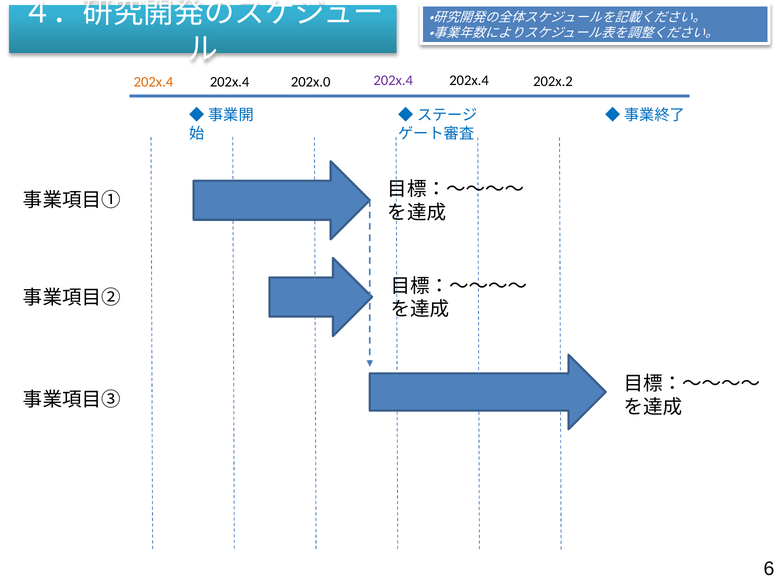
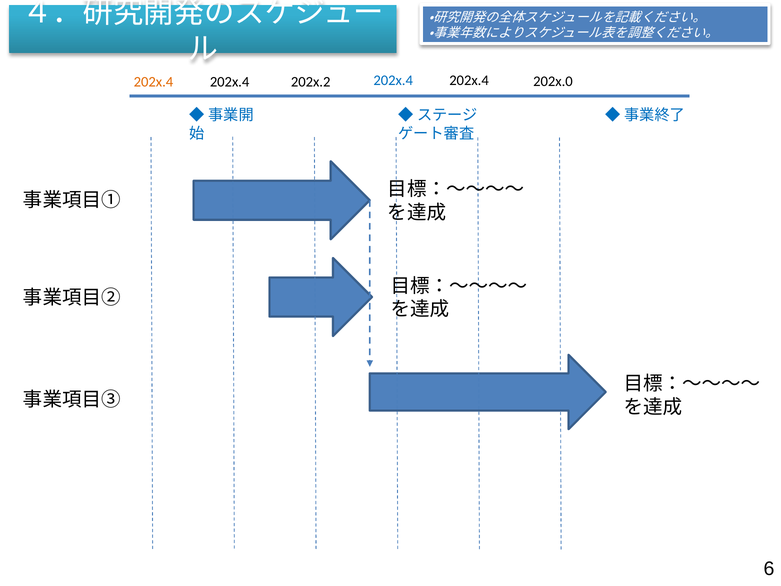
202x.4 at (393, 80) colour: purple -> blue
202x.2: 202x.2 -> 202x.0
202x.0: 202x.0 -> 202x.2
